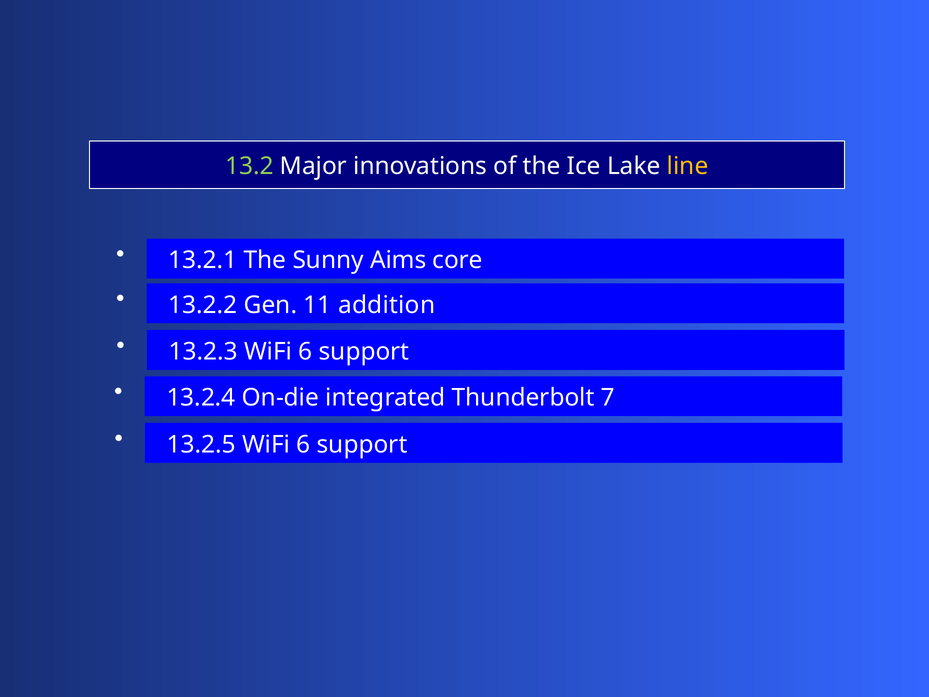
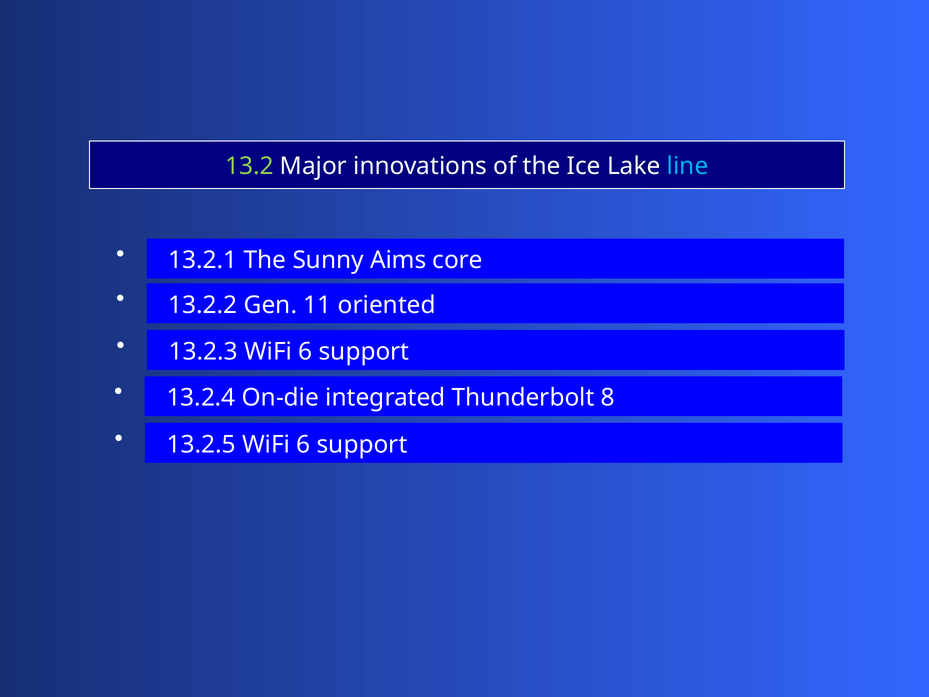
line colour: yellow -> light blue
addition: addition -> oriented
7: 7 -> 8
